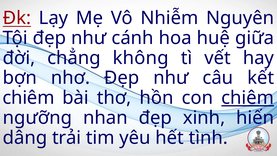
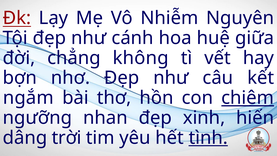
chiêm at (28, 98): chiêm -> ngắm
trải: trải -> trời
tình underline: none -> present
